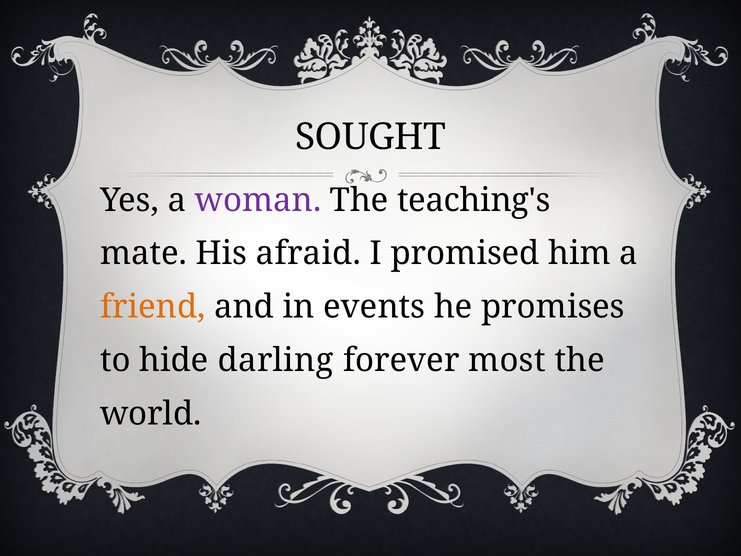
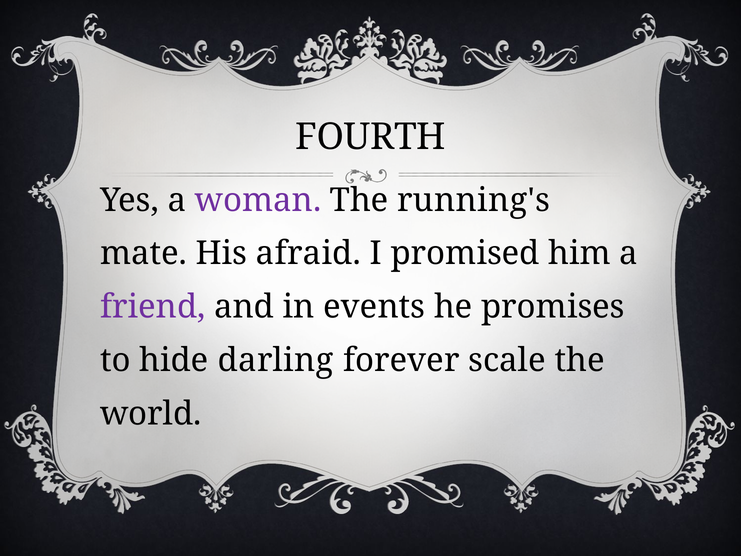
SOUGHT: SOUGHT -> FOURTH
teaching's: teaching's -> running's
friend colour: orange -> purple
most: most -> scale
